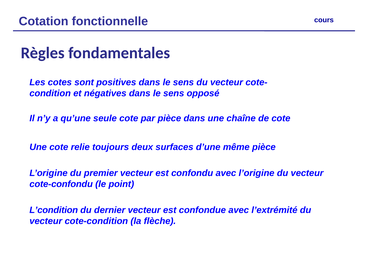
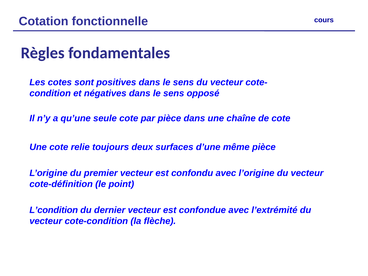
cote-confondu: cote-confondu -> cote-définition
